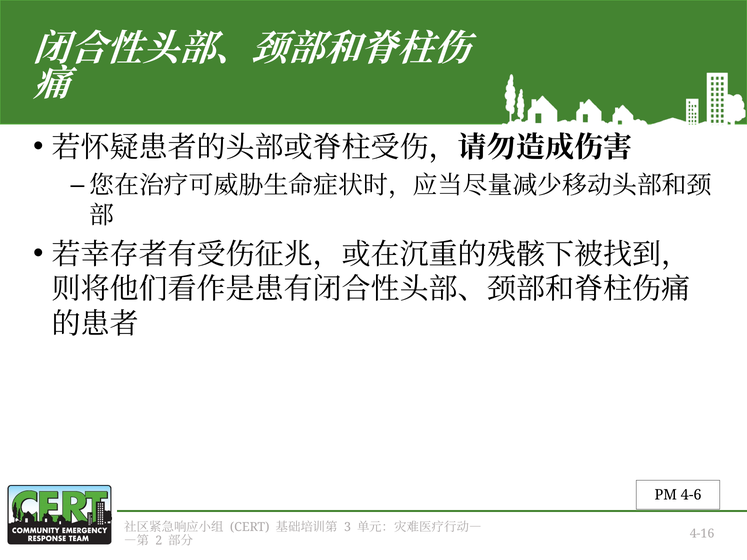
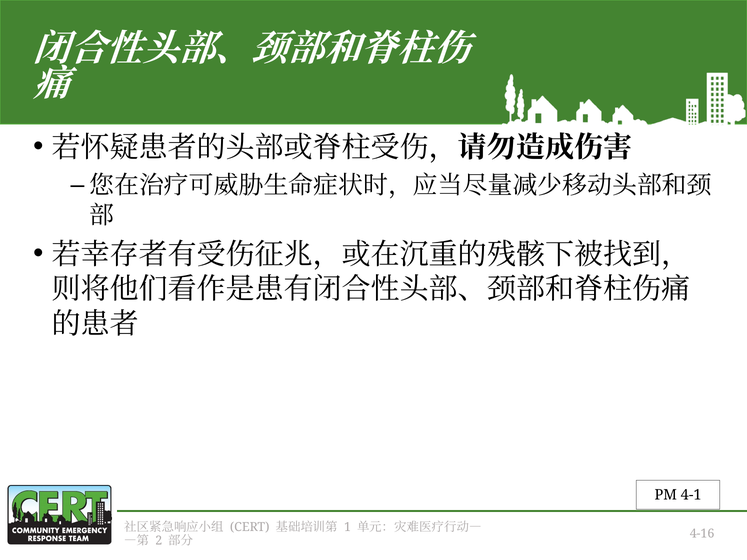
4-6: 4-6 -> 4-1
3: 3 -> 1
